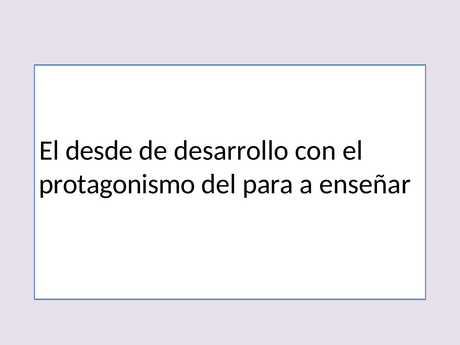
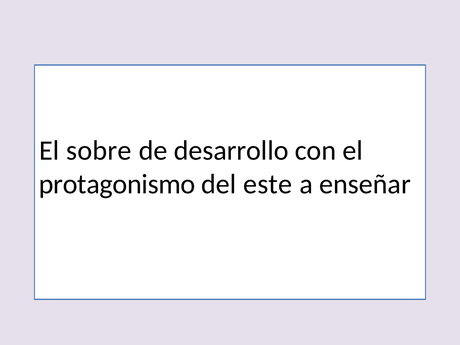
desde: desde -> sobre
para: para -> este
